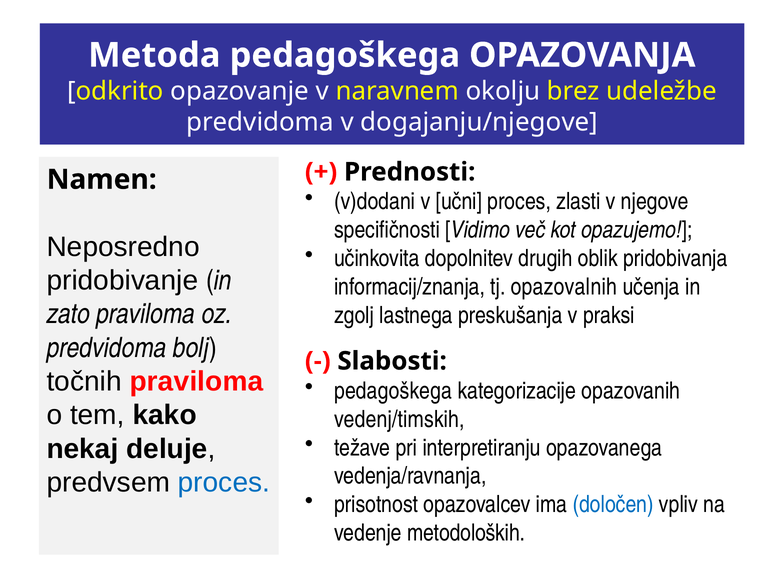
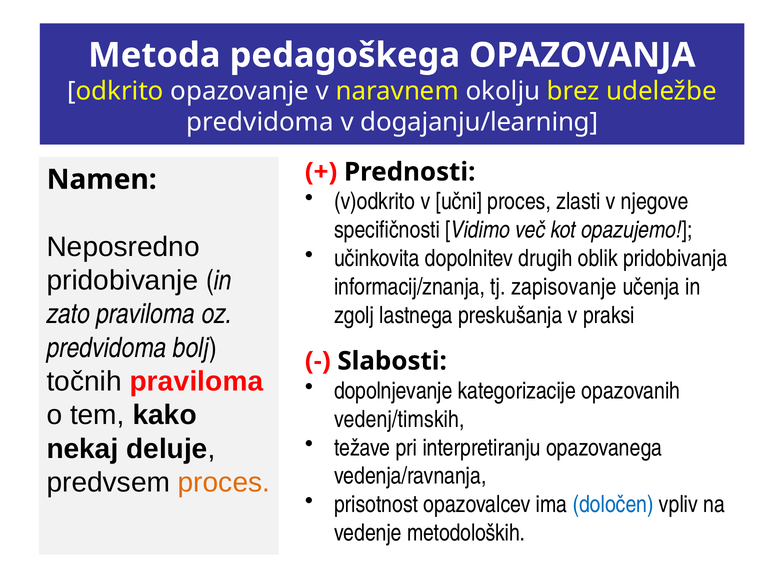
dogajanju/njegove: dogajanju/njegove -> dogajanju/learning
v)dodani: v)dodani -> v)odkrito
opazovalnih: opazovalnih -> zapisovanje
pedagoškega at (393, 391): pedagoškega -> dopolnjevanje
proces at (224, 483) colour: blue -> orange
